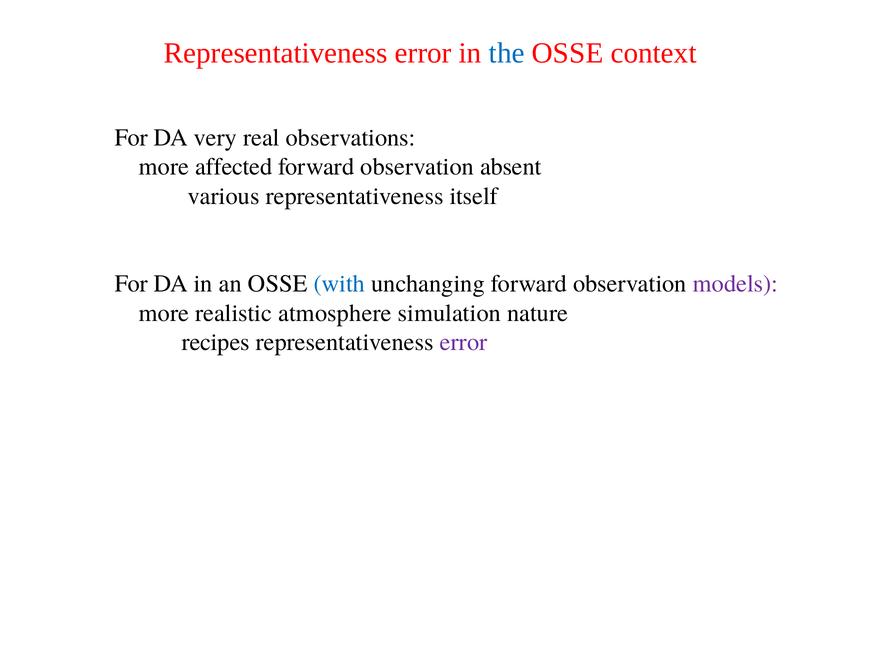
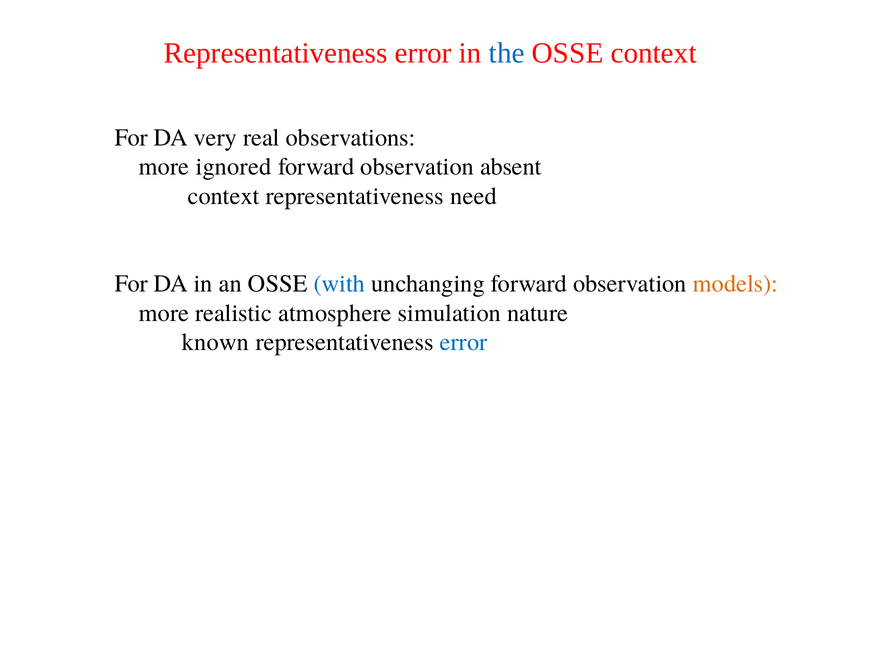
affected: affected -> ignored
various at (224, 196): various -> context
itself: itself -> need
models colour: purple -> orange
recipes: recipes -> known
error at (464, 342) colour: purple -> blue
